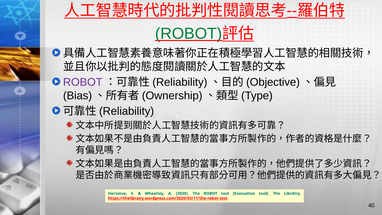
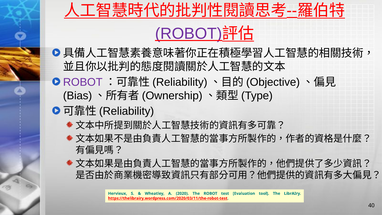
ROBOT at (189, 34) colour: green -> purple
